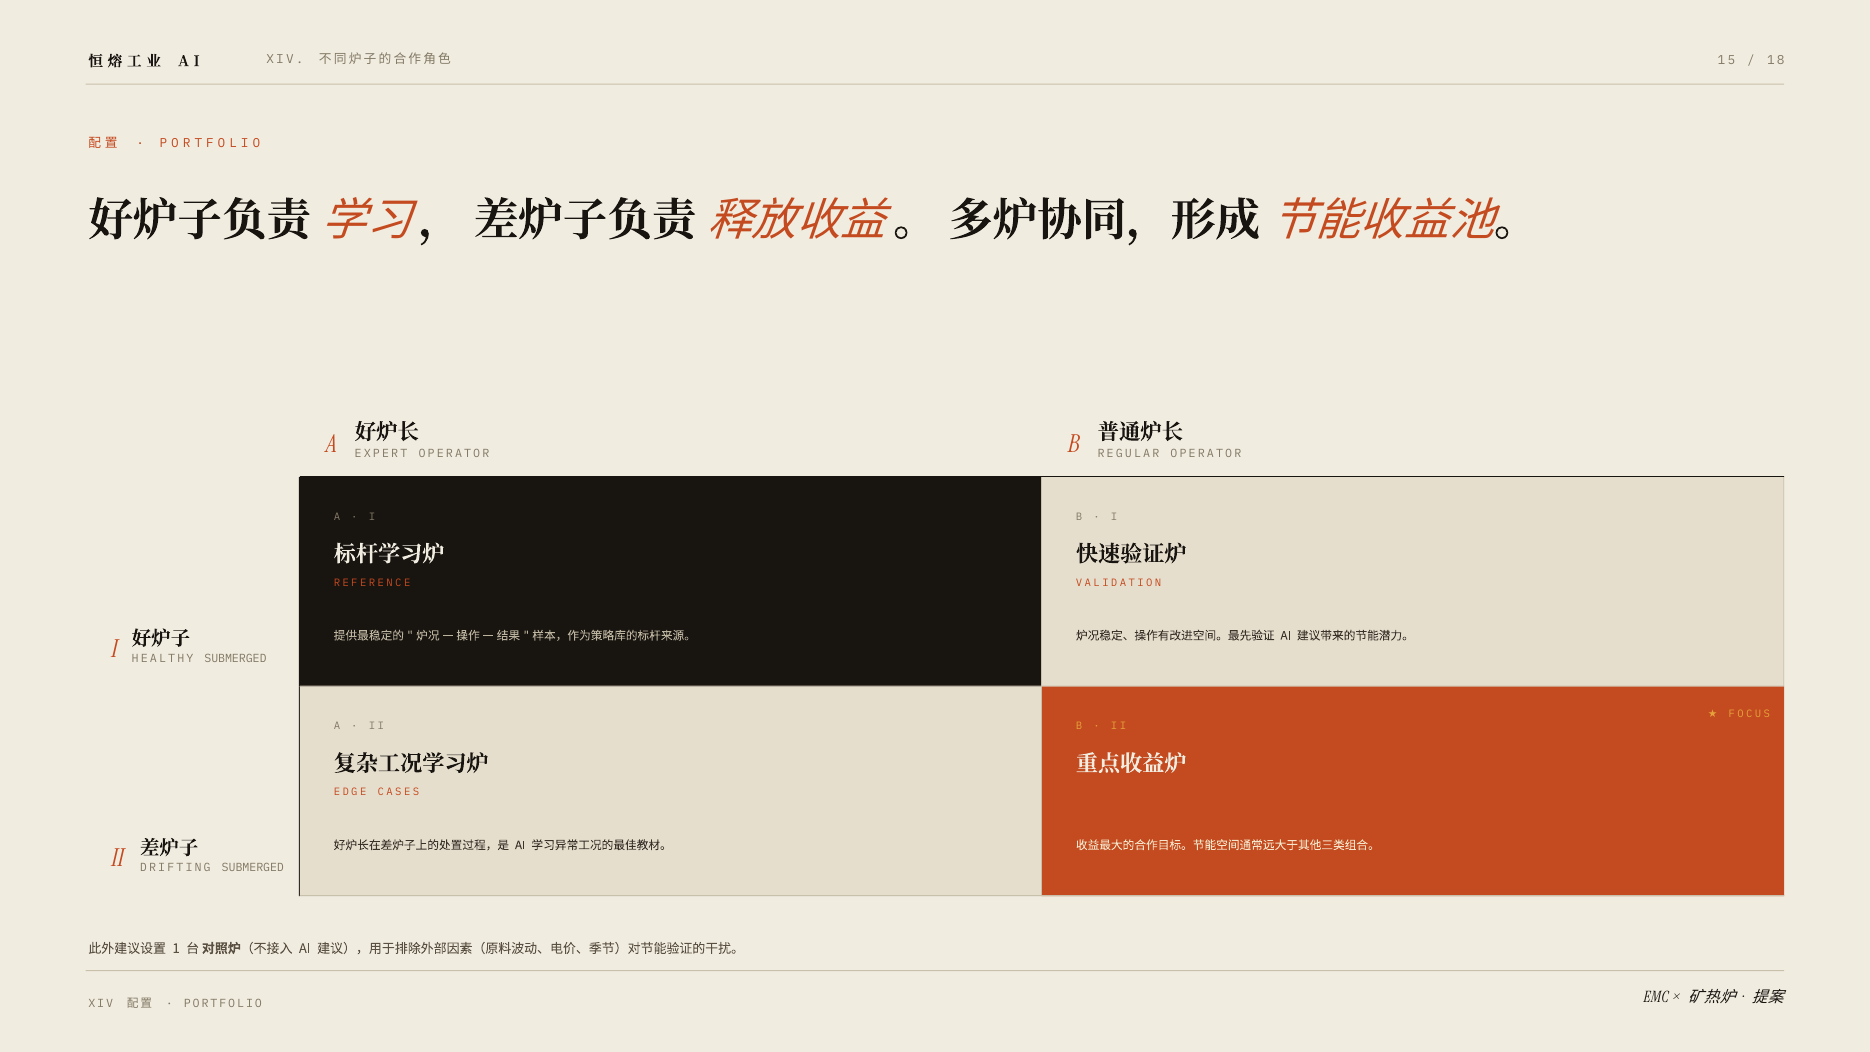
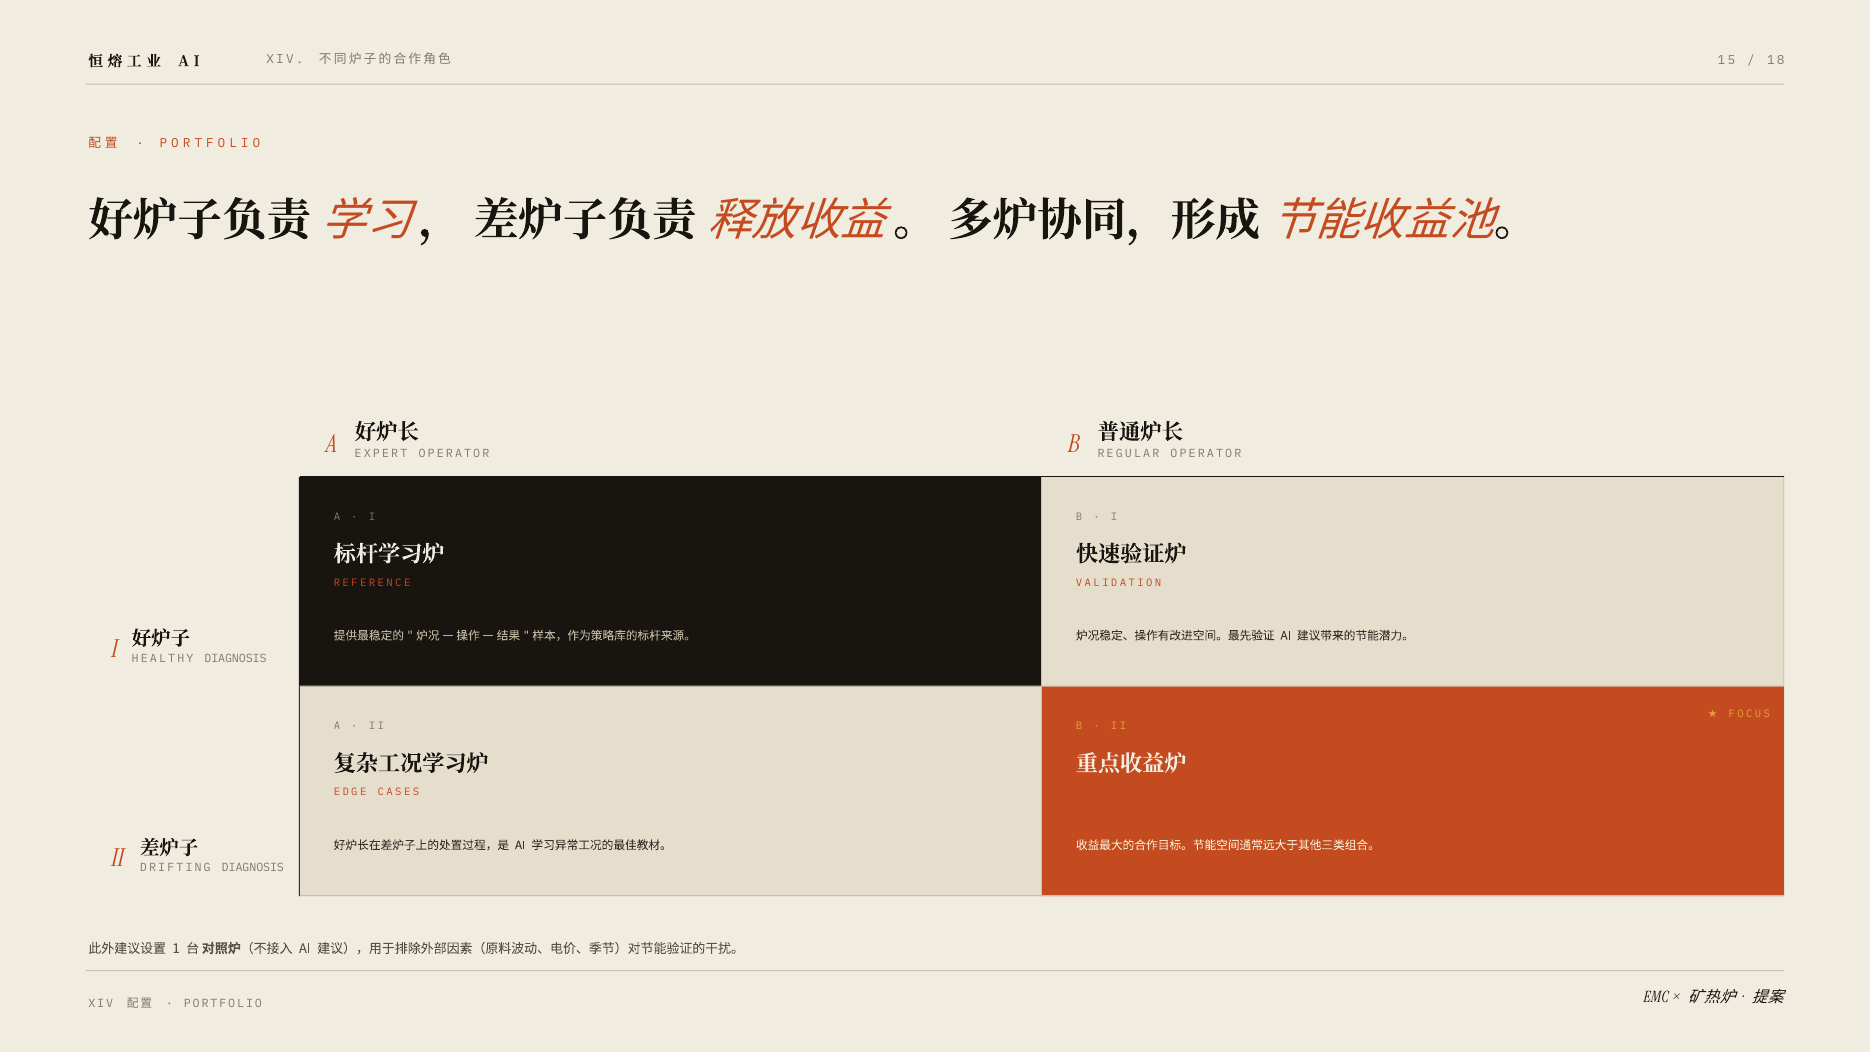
SUBMERGED at (235, 658): SUBMERGED -> DIAGNOSIS
SUBMERGED at (253, 868): SUBMERGED -> DIAGNOSIS
